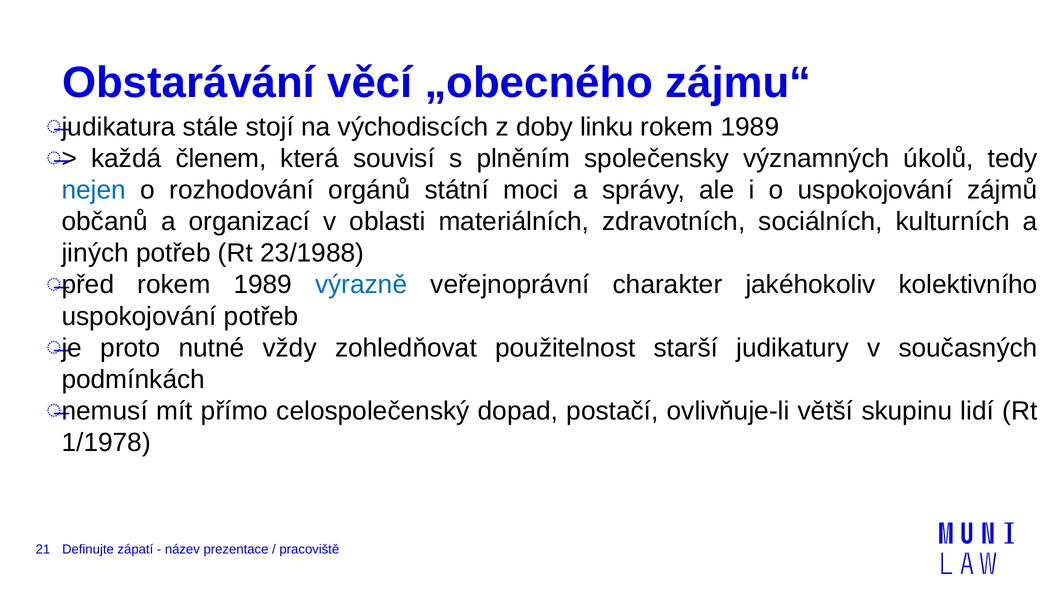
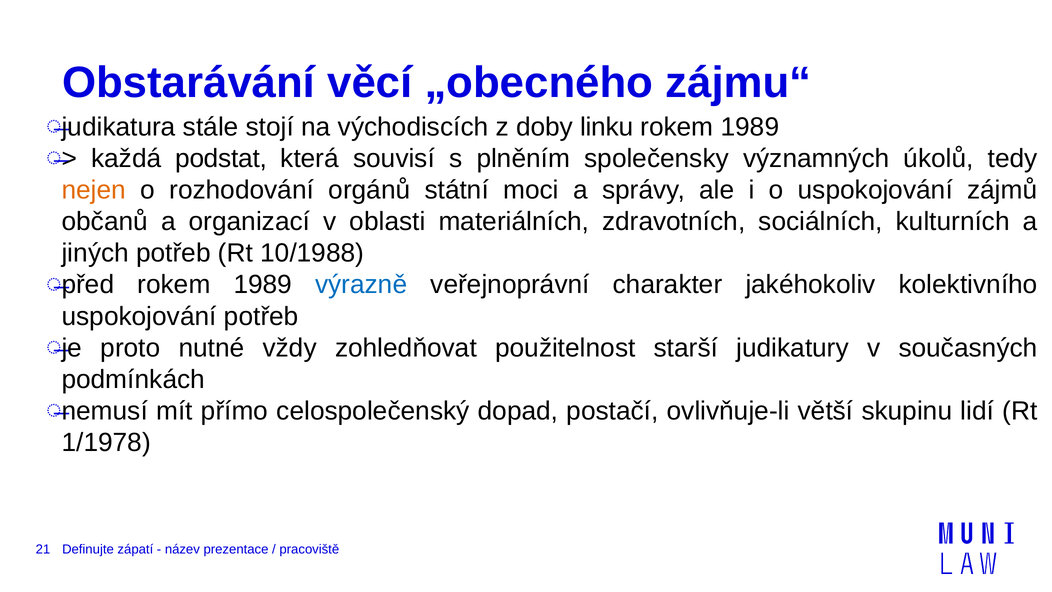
členem: členem -> podstat
nejen colour: blue -> orange
23/1988: 23/1988 -> 10/1988
